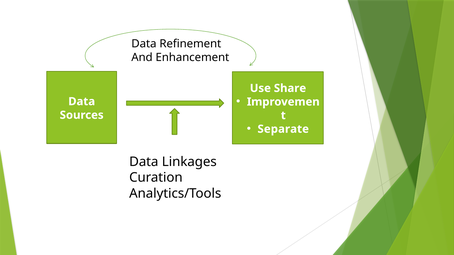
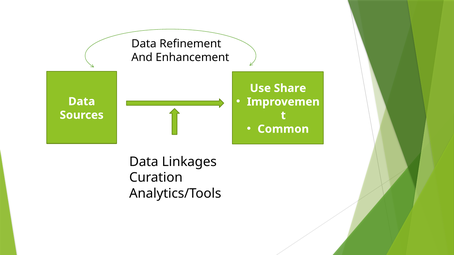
Separate: Separate -> Common
